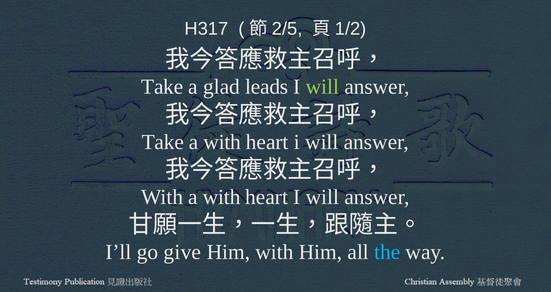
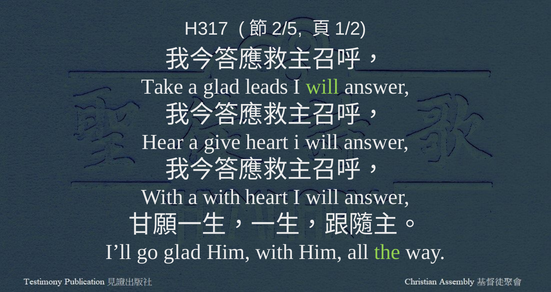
Take at (163, 142): Take -> Hear
with at (222, 142): with -> give
go give: give -> glad
the colour: light blue -> light green
